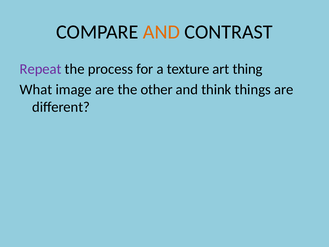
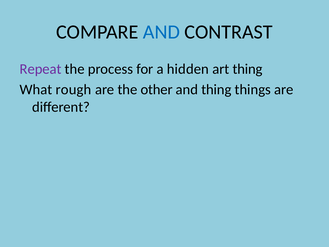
AND at (161, 32) colour: orange -> blue
texture: texture -> hidden
image: image -> rough
and think: think -> thing
